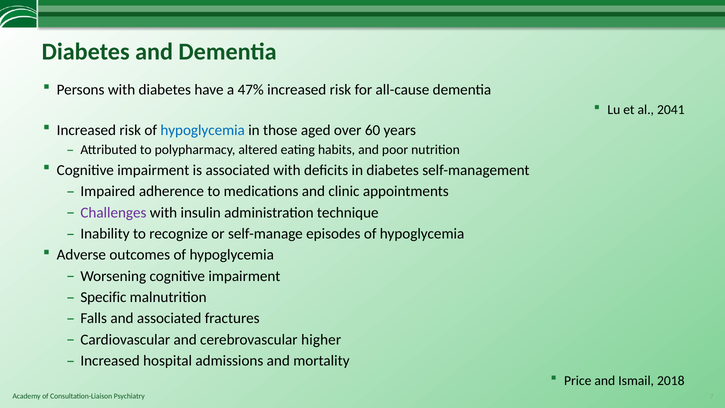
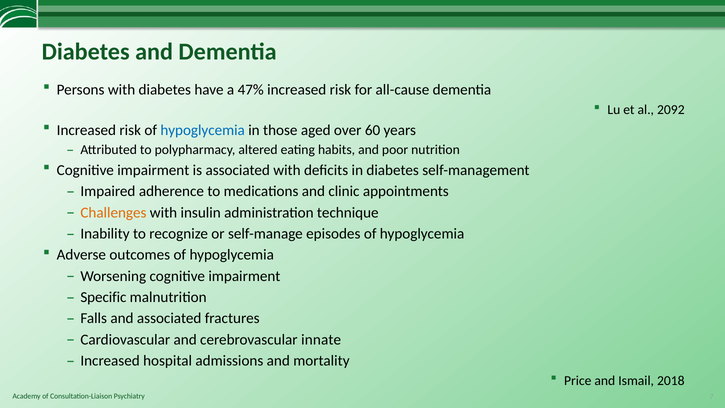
2041: 2041 -> 2092
Challenges colour: purple -> orange
higher: higher -> innate
